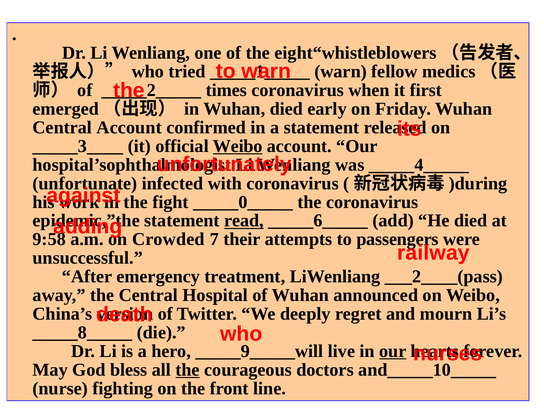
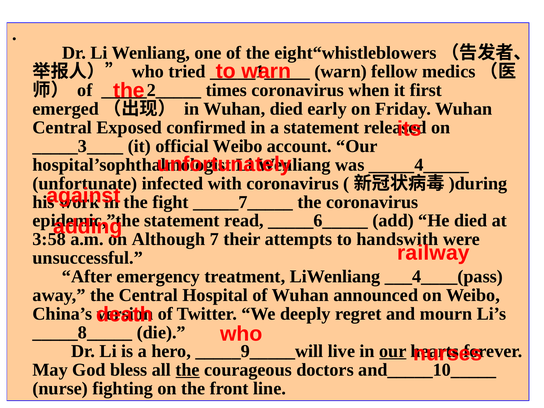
Central Account: Account -> Exposed
Weibo at (238, 146) underline: present -> none
_____0_____: _____0_____ -> _____7_____
read underline: present -> none
9:58: 9:58 -> 3:58
Crowded: Crowded -> Although
passengers: passengers -> handswith
___2____(pass: ___2____(pass -> ___4____(pass
